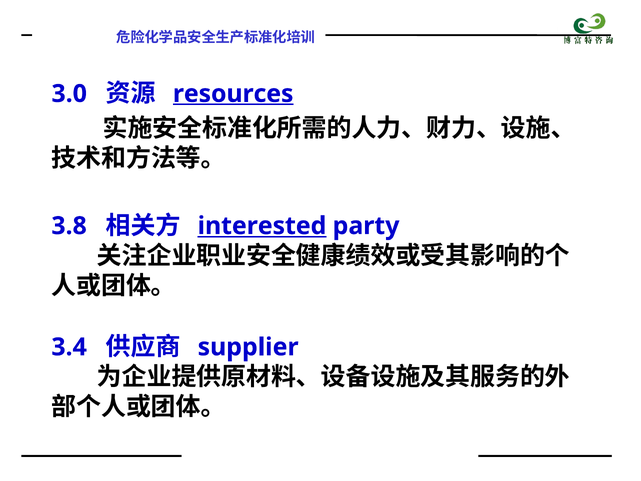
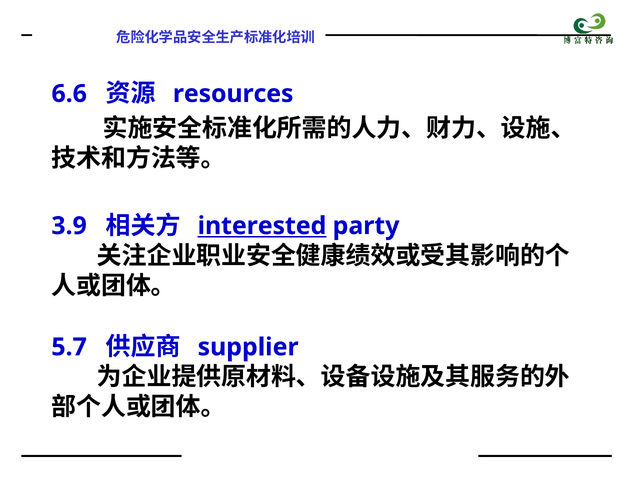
3.0: 3.0 -> 6.6
resources underline: present -> none
3.8: 3.8 -> 3.9
3.4: 3.4 -> 5.7
